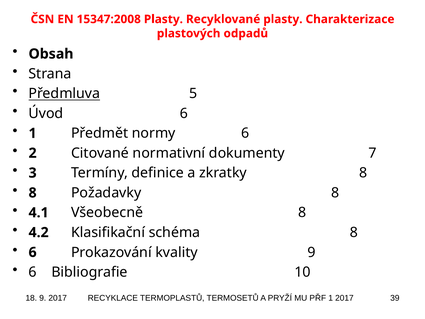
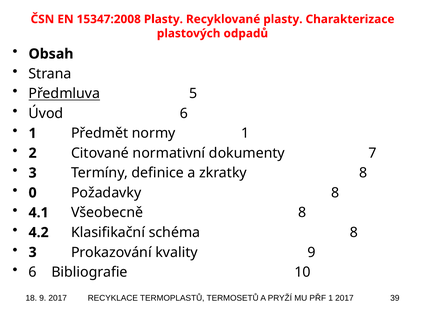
normy 6: 6 -> 1
8 at (33, 193): 8 -> 0
6 at (33, 252): 6 -> 3
